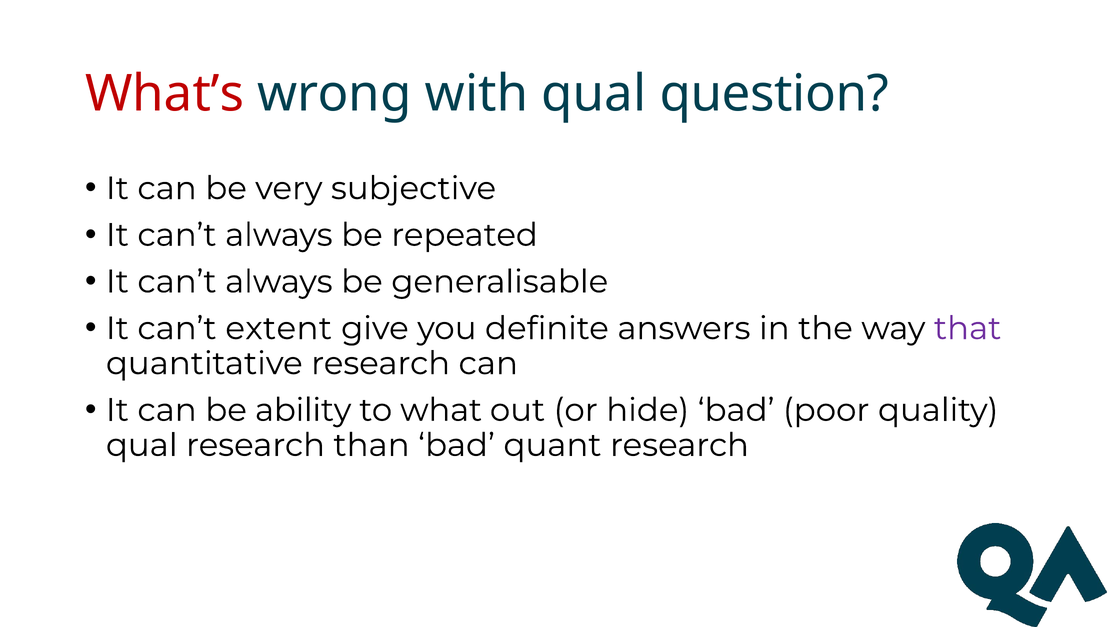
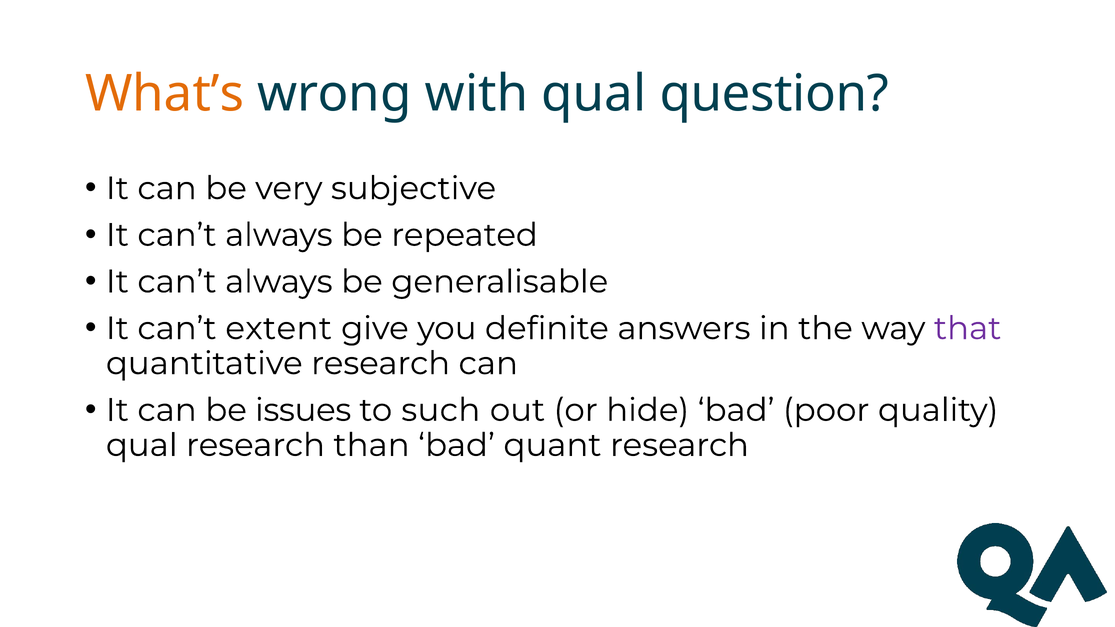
What’s colour: red -> orange
ability: ability -> issues
what: what -> such
